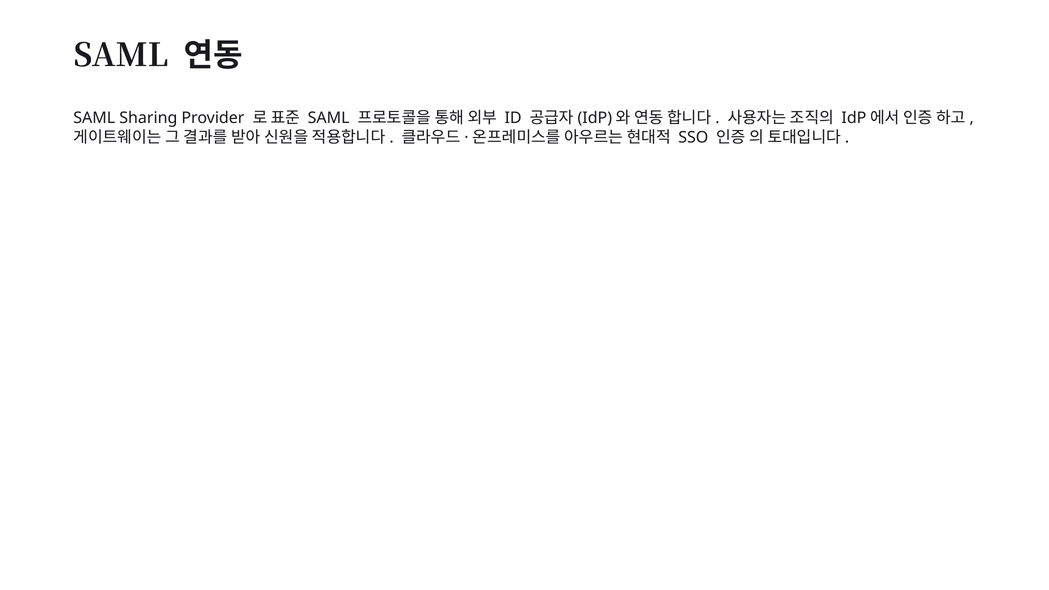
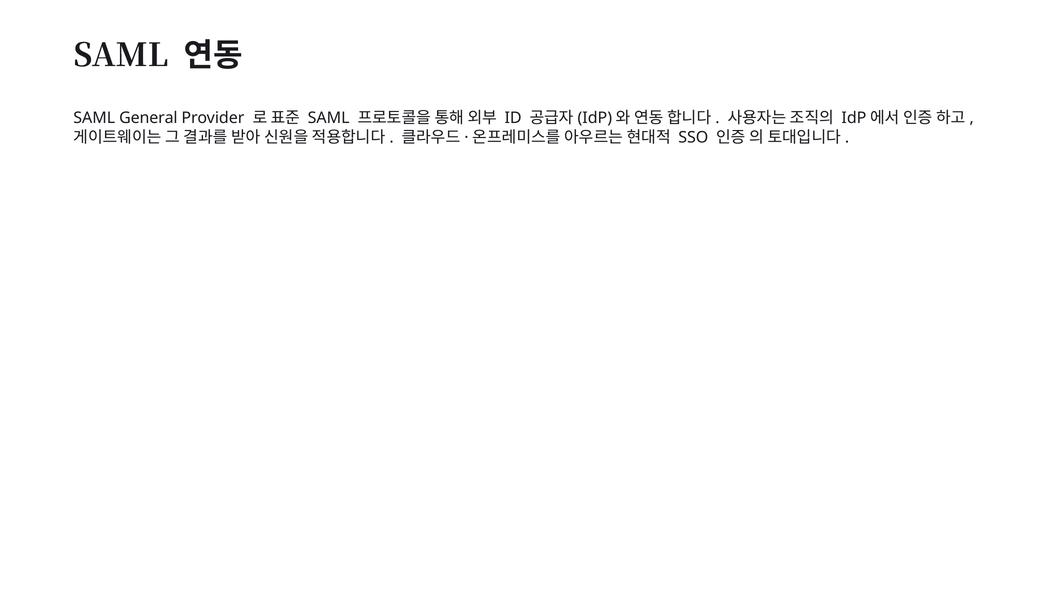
Sharing: Sharing -> General
